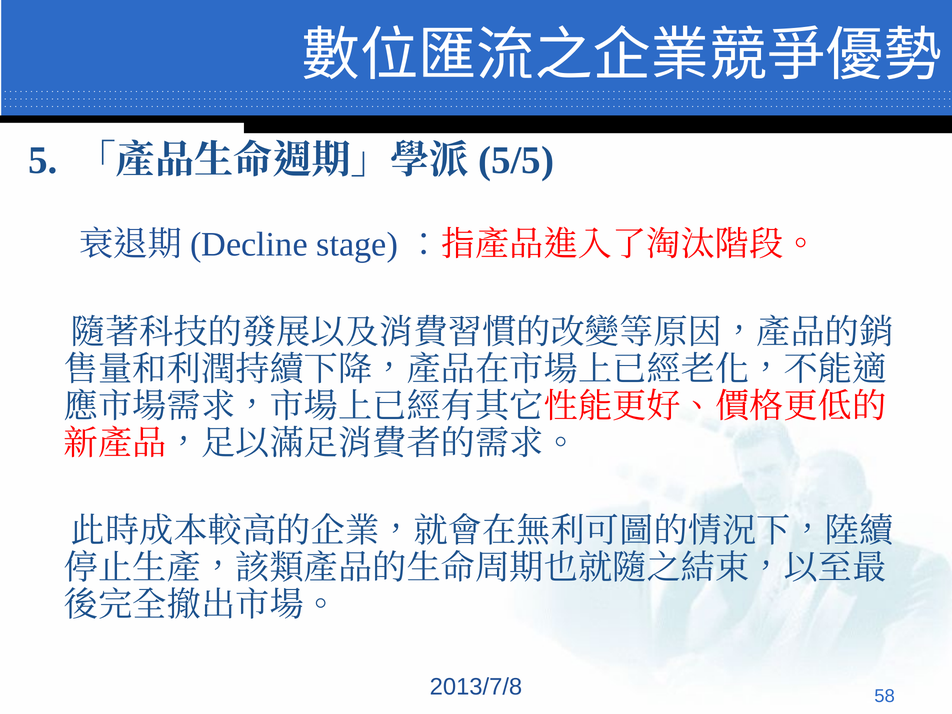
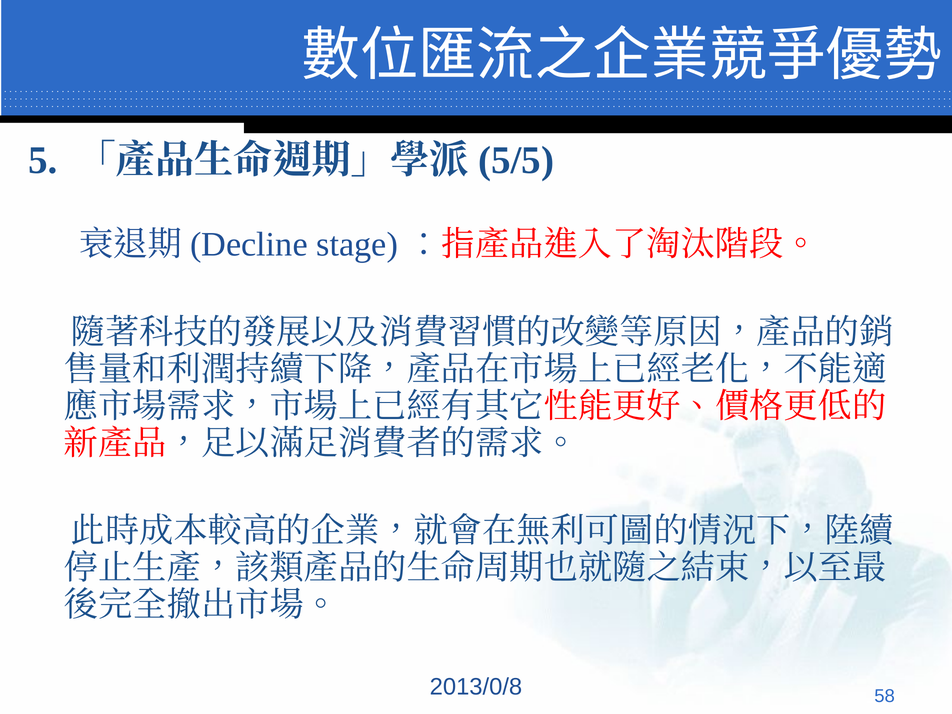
2013/7/8: 2013/7/8 -> 2013/0/8
